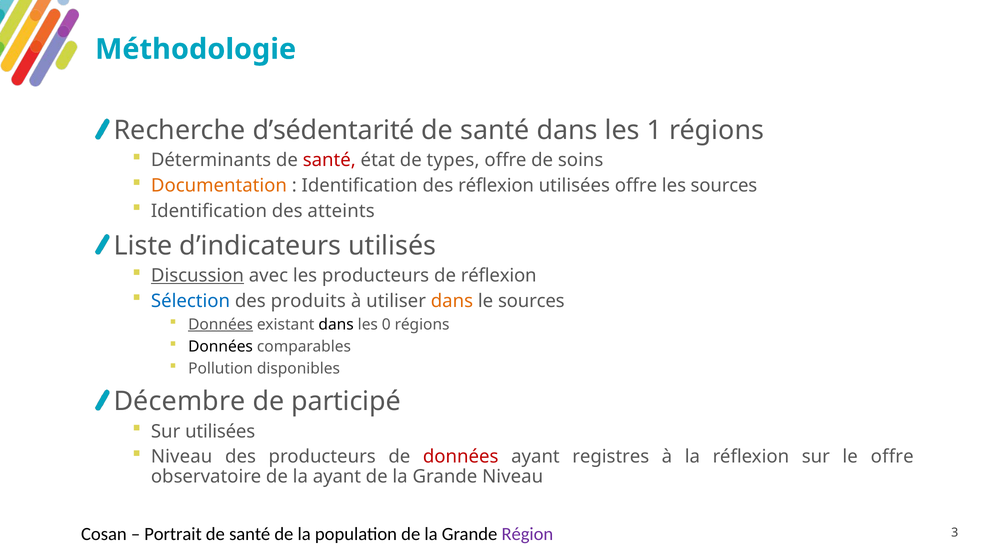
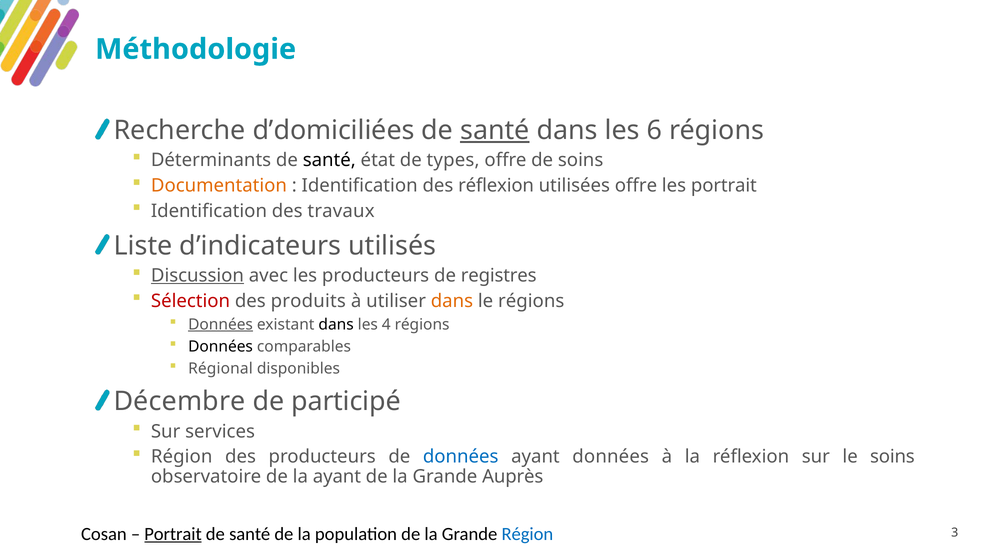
d’sédentarité: d’sédentarité -> d’domiciliées
santé at (495, 130) underline: none -> present
1: 1 -> 6
santé at (329, 160) colour: red -> black
les sources: sources -> portrait
atteints: atteints -> travaux
de réflexion: réflexion -> registres
Sélection colour: blue -> red
le sources: sources -> régions
0: 0 -> 4
Pollution: Pollution -> Régional
Sur utilisées: utilisées -> services
Niveau at (182, 456): Niveau -> Région
données at (461, 456) colour: red -> blue
ayant registres: registres -> données
le offre: offre -> soins
Grande Niveau: Niveau -> Auprès
Portrait at (173, 534) underline: none -> present
Région at (527, 534) colour: purple -> blue
